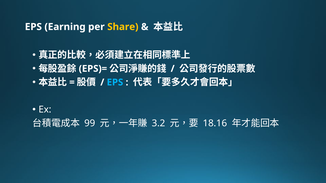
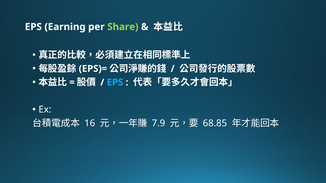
Share colour: yellow -> light green
99: 99 -> 16
3.2: 3.2 -> 7.9
18.16: 18.16 -> 68.85
